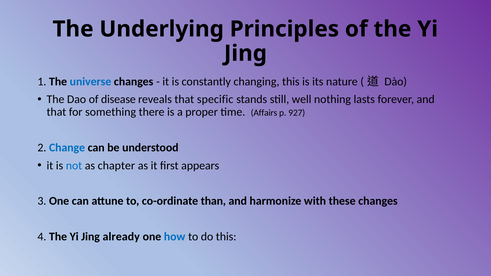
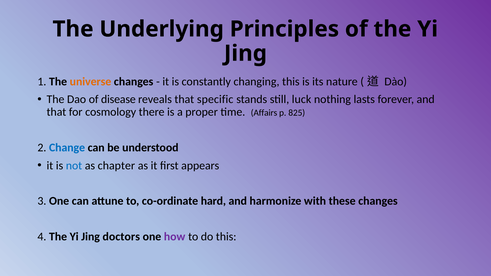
universe colour: blue -> orange
well: well -> luck
something: something -> cosmology
927: 927 -> 825
than: than -> hard
already: already -> doctors
how colour: blue -> purple
